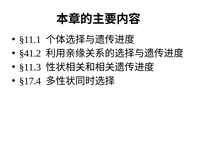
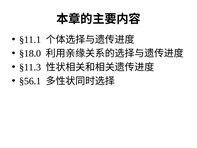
§41.2: §41.2 -> §18.0
§17.4: §17.4 -> §56.1
